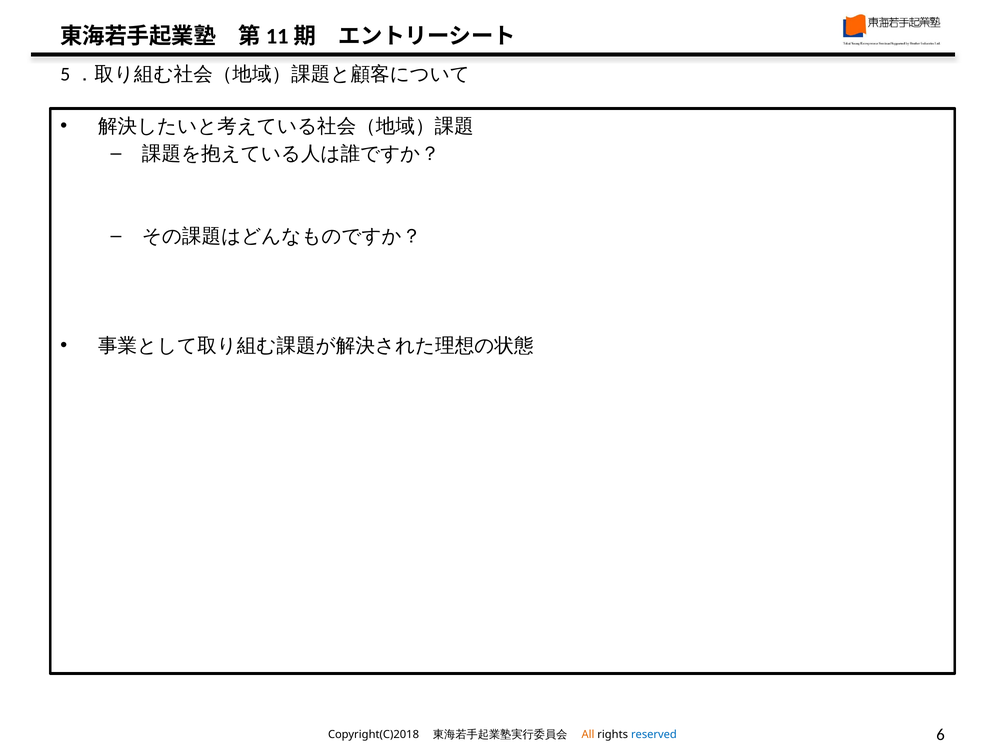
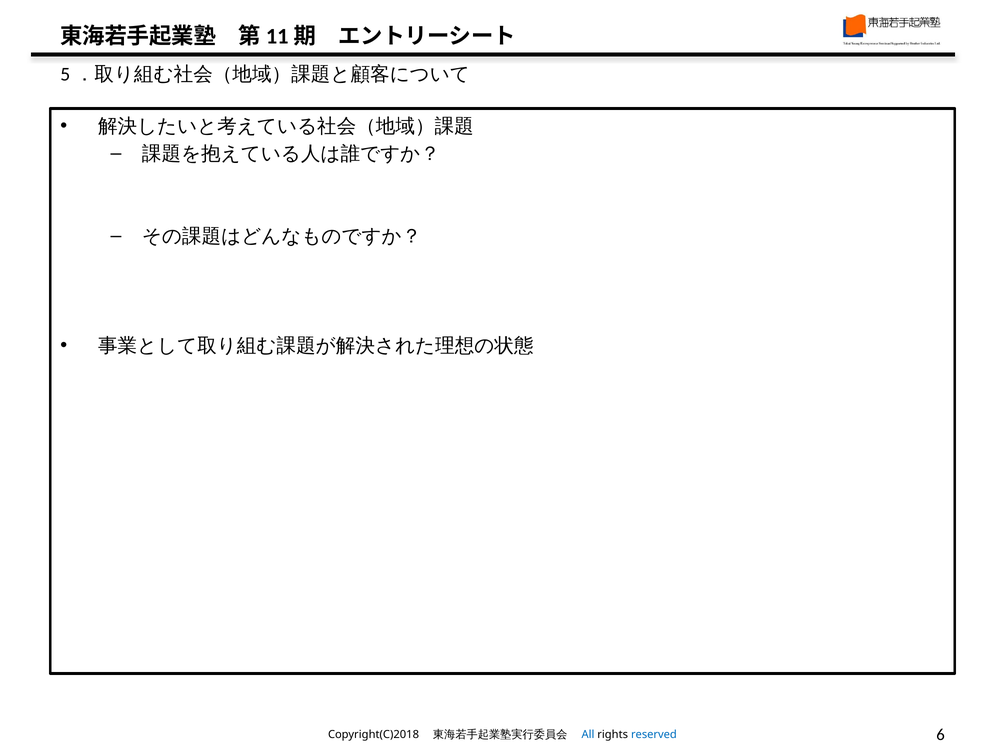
All colour: orange -> blue
